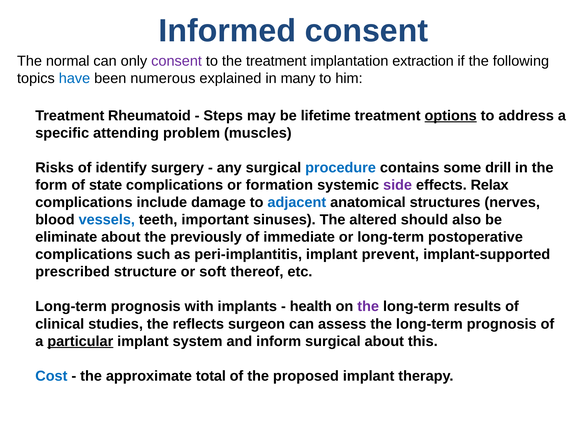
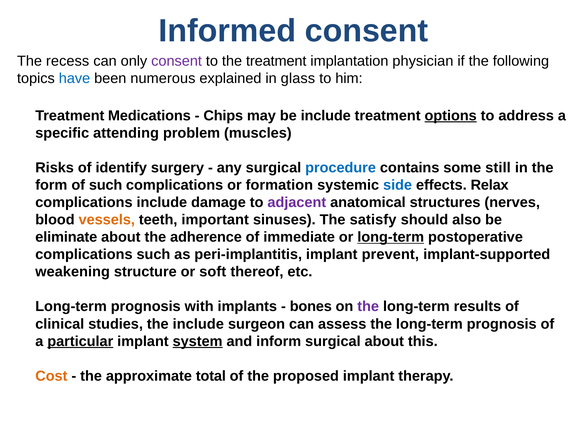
normal: normal -> recess
extraction: extraction -> physician
many: many -> glass
Rheumatoid: Rheumatoid -> Medications
Steps: Steps -> Chips
be lifetime: lifetime -> include
drill: drill -> still
of state: state -> such
side colour: purple -> blue
adjacent colour: blue -> purple
vessels colour: blue -> orange
altered: altered -> satisfy
previously: previously -> adherence
long-term at (391, 237) underline: none -> present
prescribed: prescribed -> weakening
health: health -> bones
the reflects: reflects -> include
system underline: none -> present
Cost colour: blue -> orange
